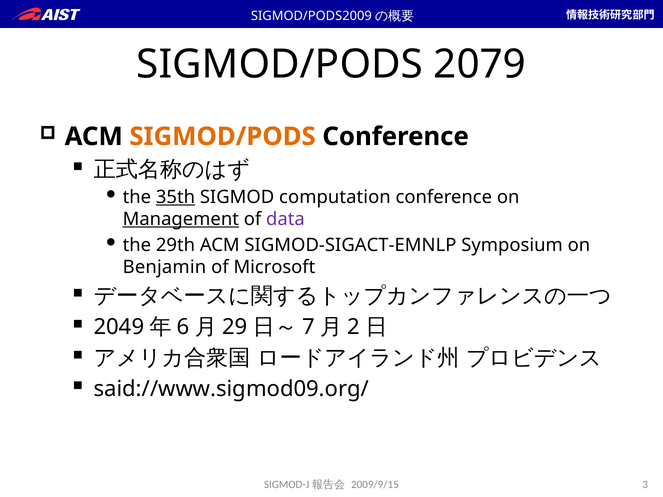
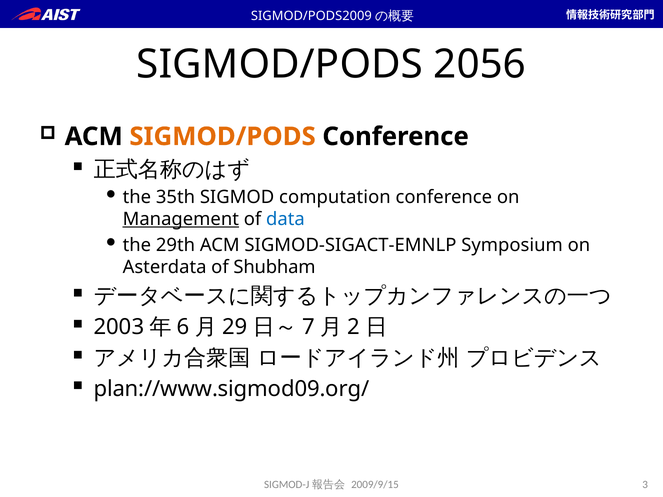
2079: 2079 -> 2056
35th underline: present -> none
data colour: purple -> blue
Benjamin: Benjamin -> Asterdata
Microsoft: Microsoft -> Shubham
2049: 2049 -> 2003
said://www.sigmod09.org/: said://www.sigmod09.org/ -> plan://www.sigmod09.org/
